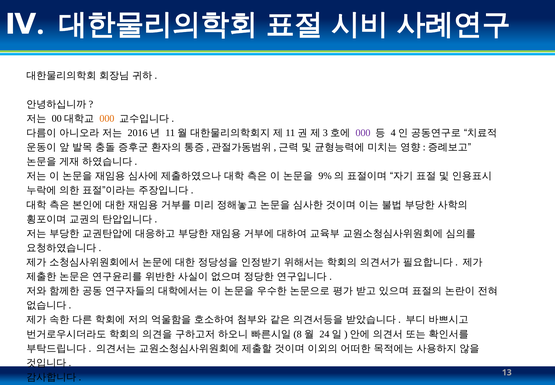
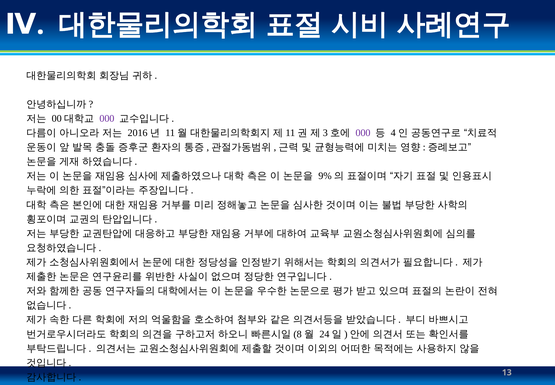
000 at (107, 118) colour: orange -> purple
